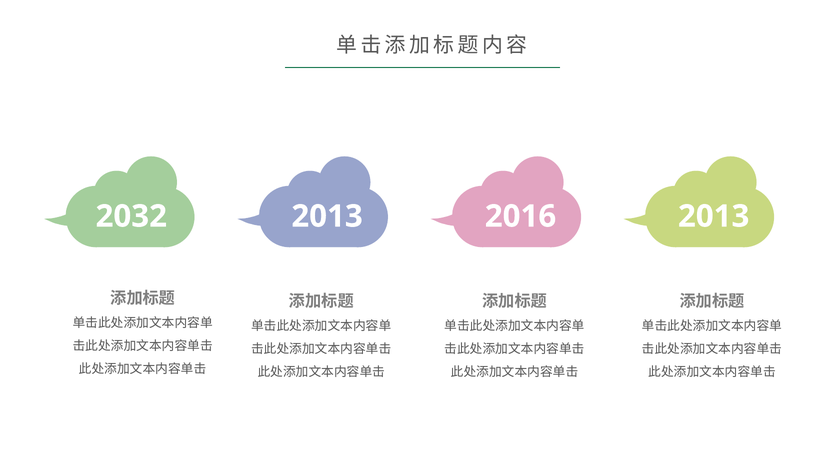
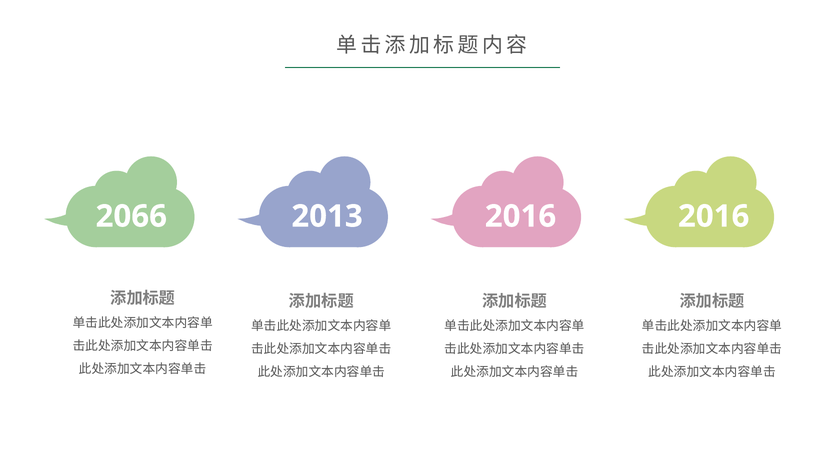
2032: 2032 -> 2066
2016 2013: 2013 -> 2016
